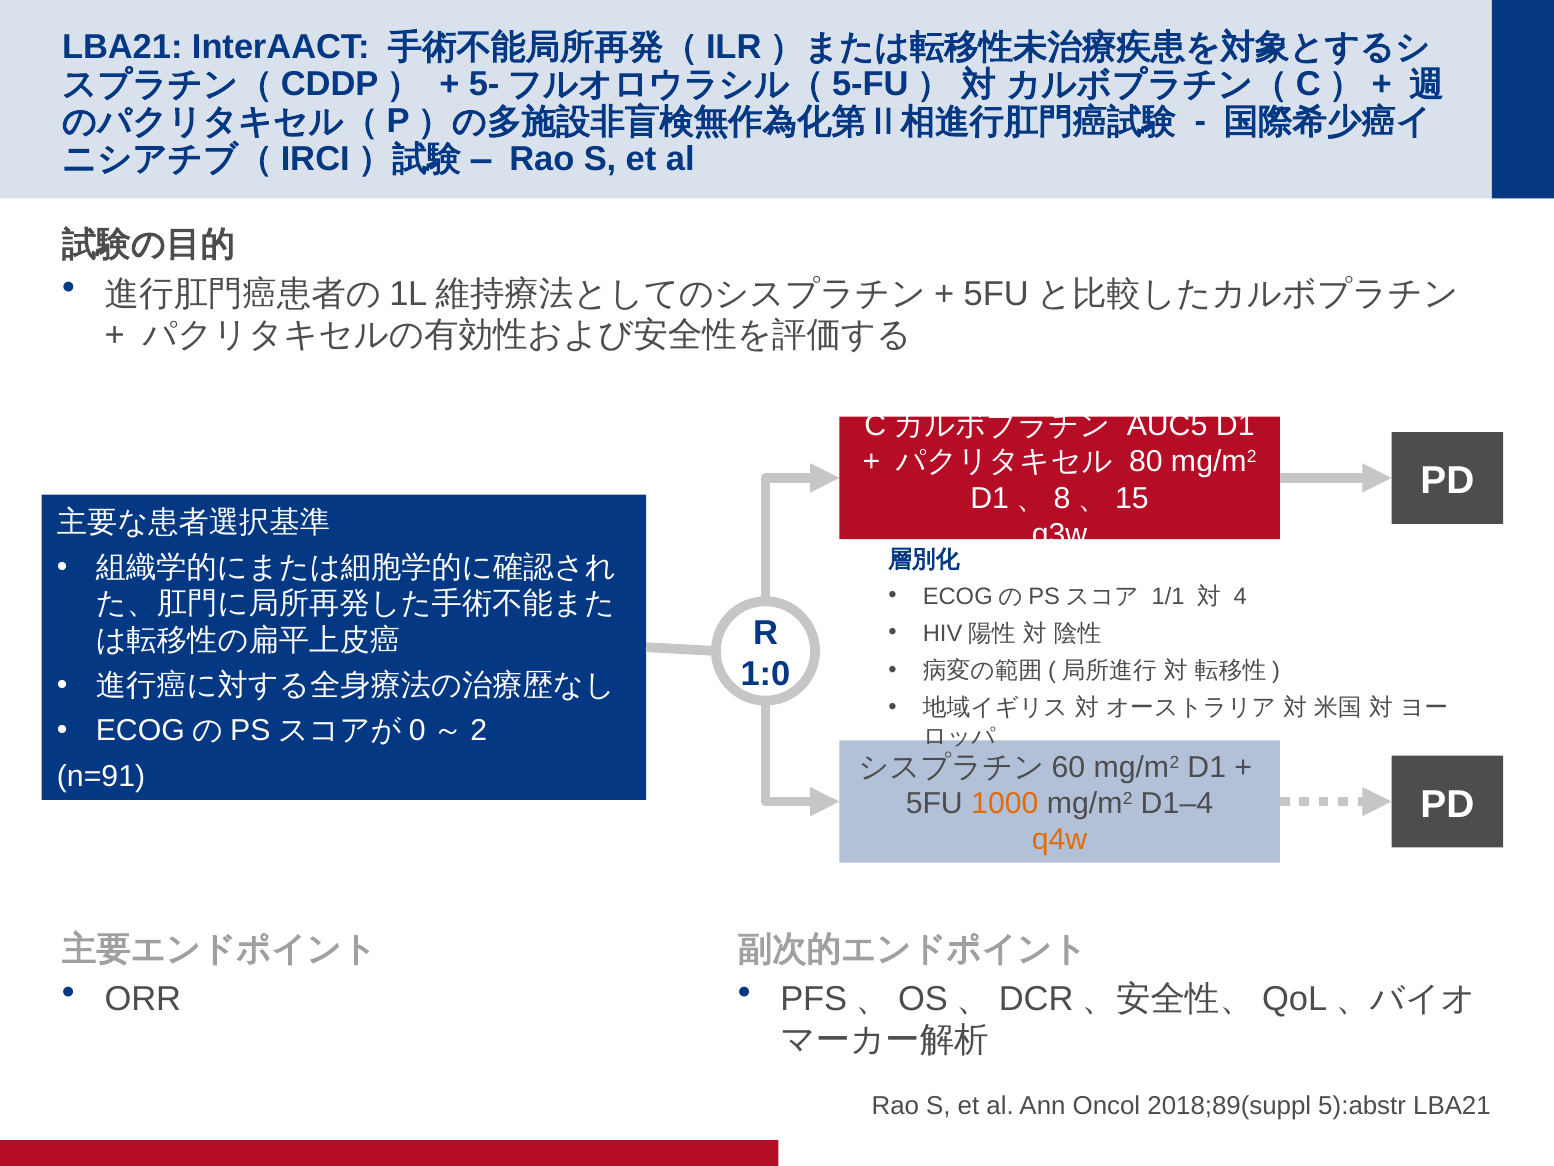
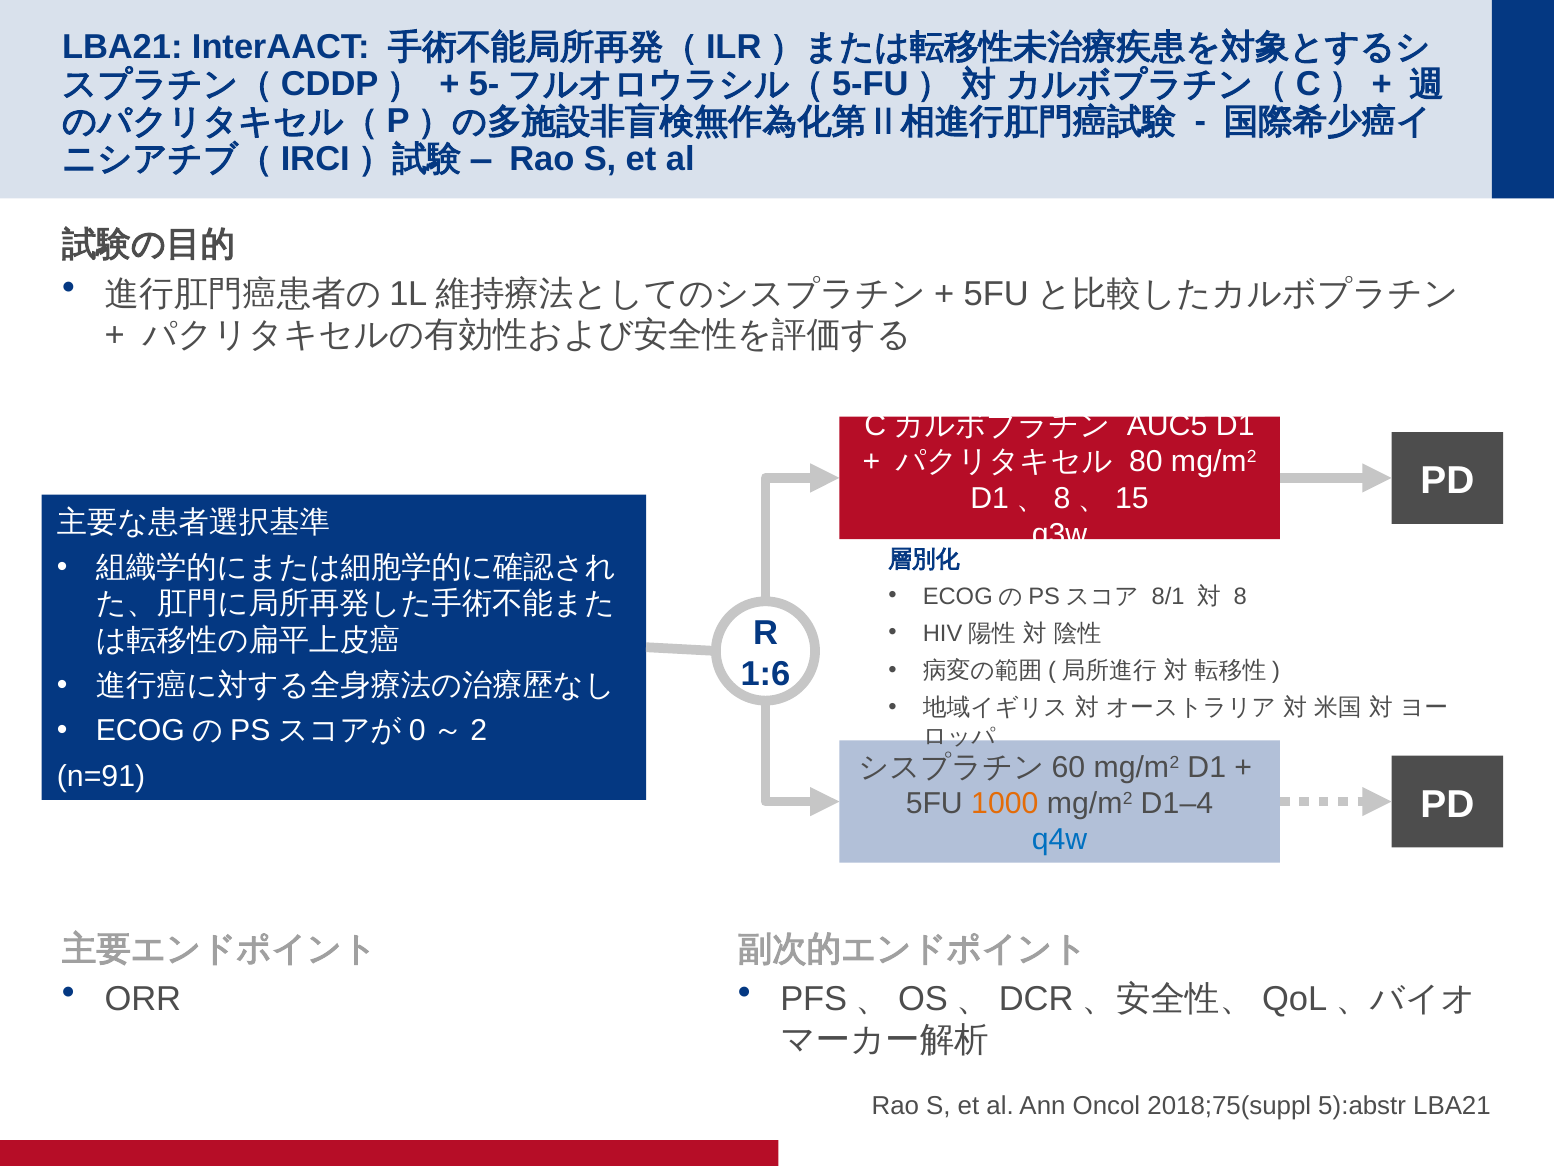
1/1: 1/1 -> 8/1
4: 4 -> 8
1:0: 1:0 -> 1:6
q4w colour: orange -> blue
2018;89(suppl: 2018;89(suppl -> 2018;75(suppl
